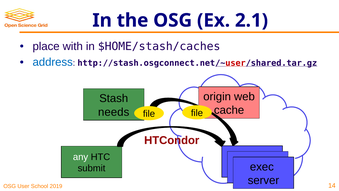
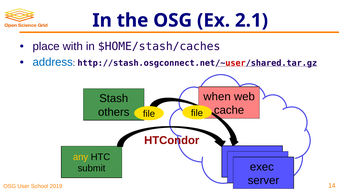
origin: origin -> when
needs: needs -> others
any colour: white -> yellow
